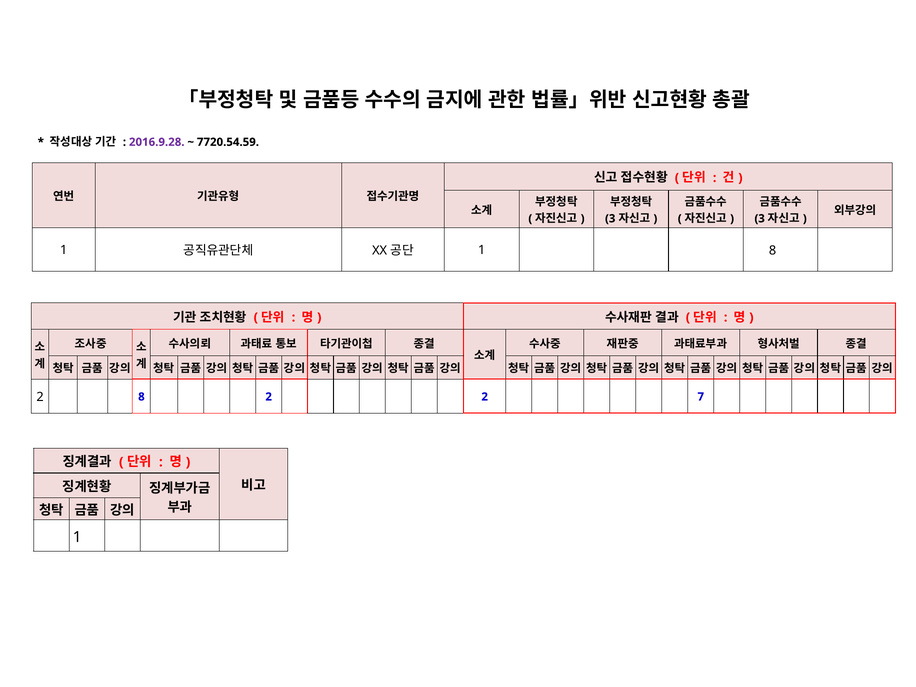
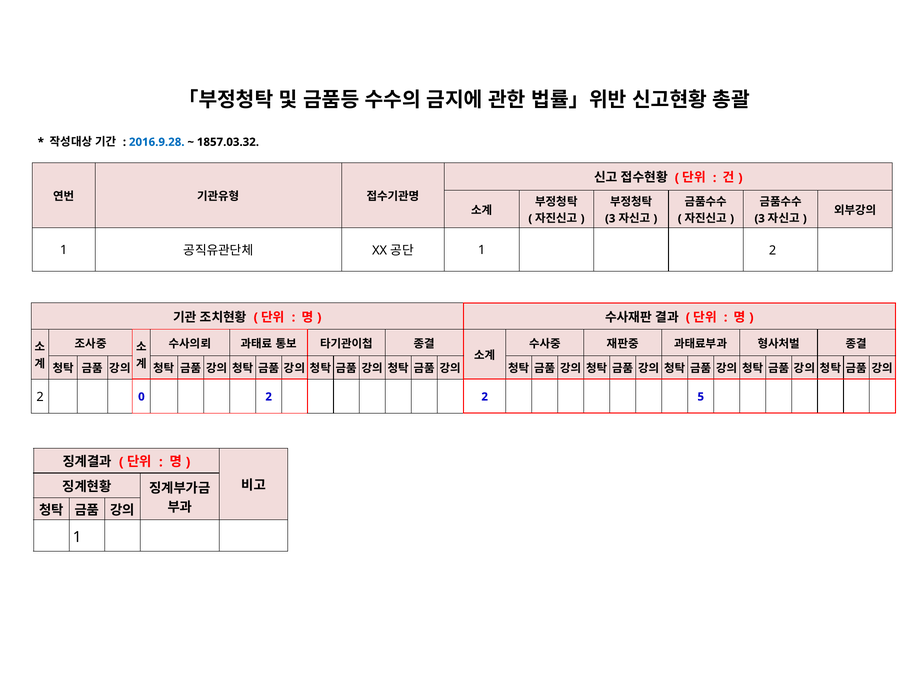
2016.9.28 colour: purple -> blue
7720.54.59: 7720.54.59 -> 1857.03.32
1 8: 8 -> 2
2 8: 8 -> 0
7: 7 -> 5
